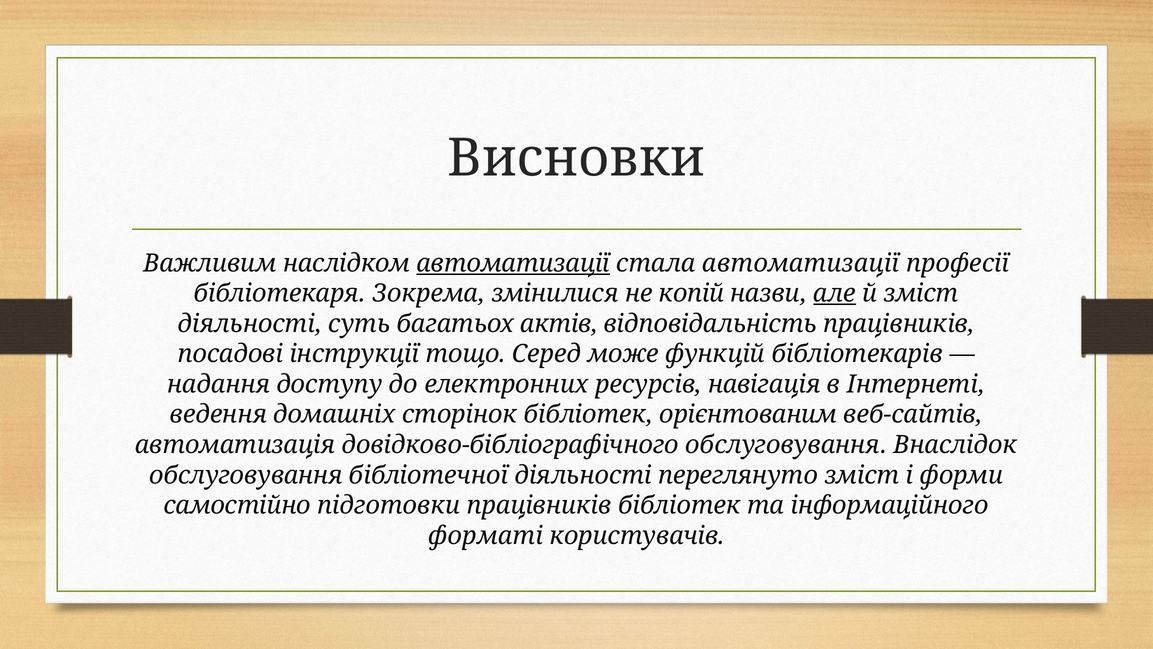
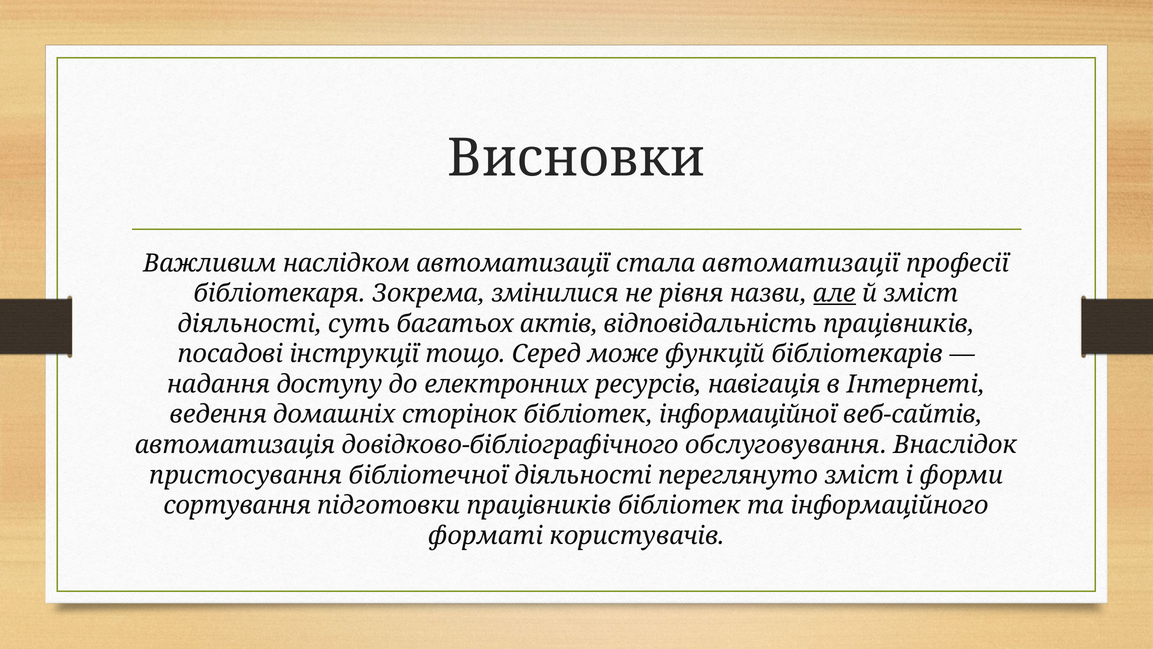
автоматизації at (513, 263) underline: present -> none
копій: копій -> рівня
орієнтованим: орієнтованим -> інформаційної
обслуговування at (246, 475): обслуговування -> пристосування
самостійно: самостійно -> сортування
